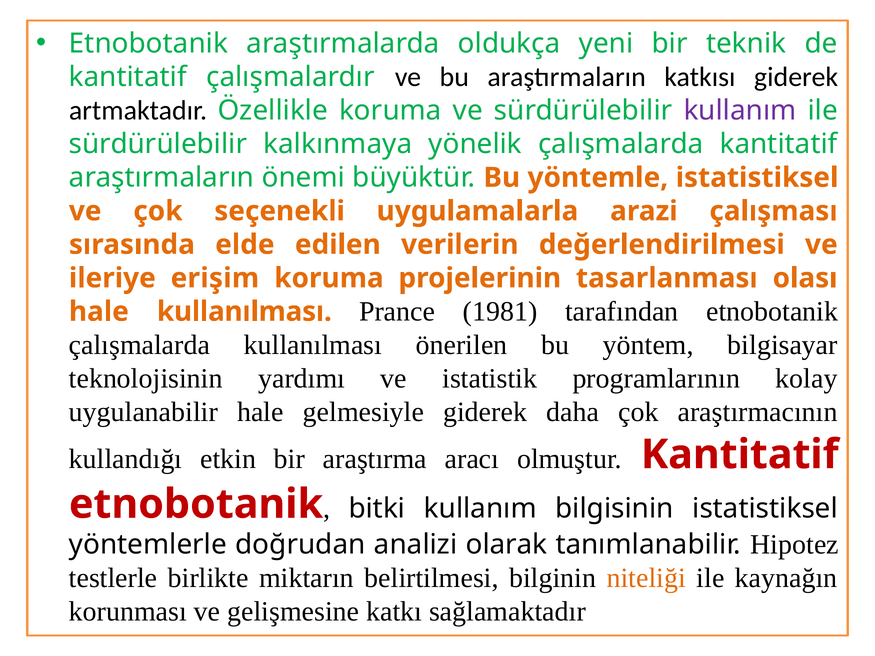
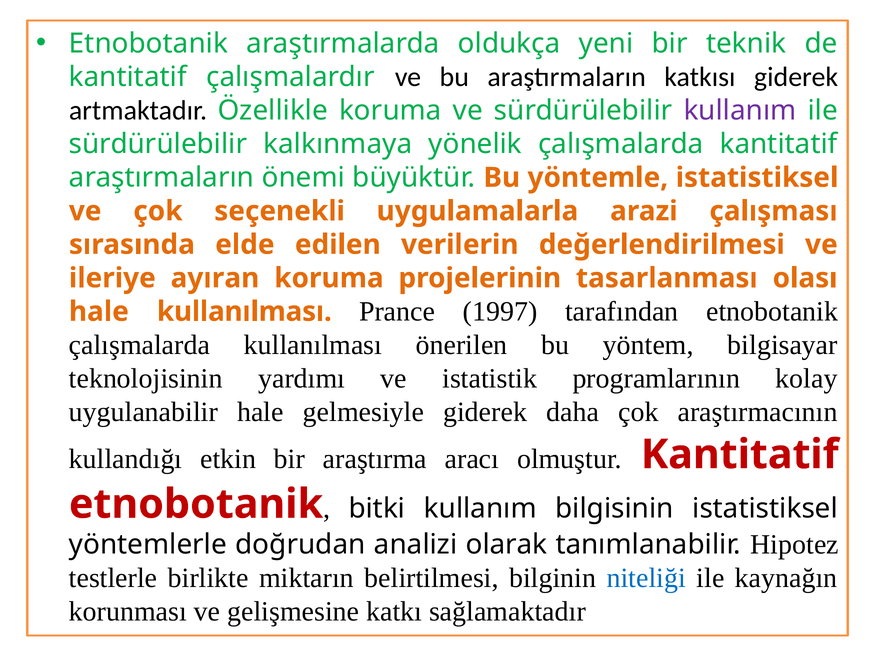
erişim: erişim -> ayıran
1981: 1981 -> 1997
niteliği colour: orange -> blue
